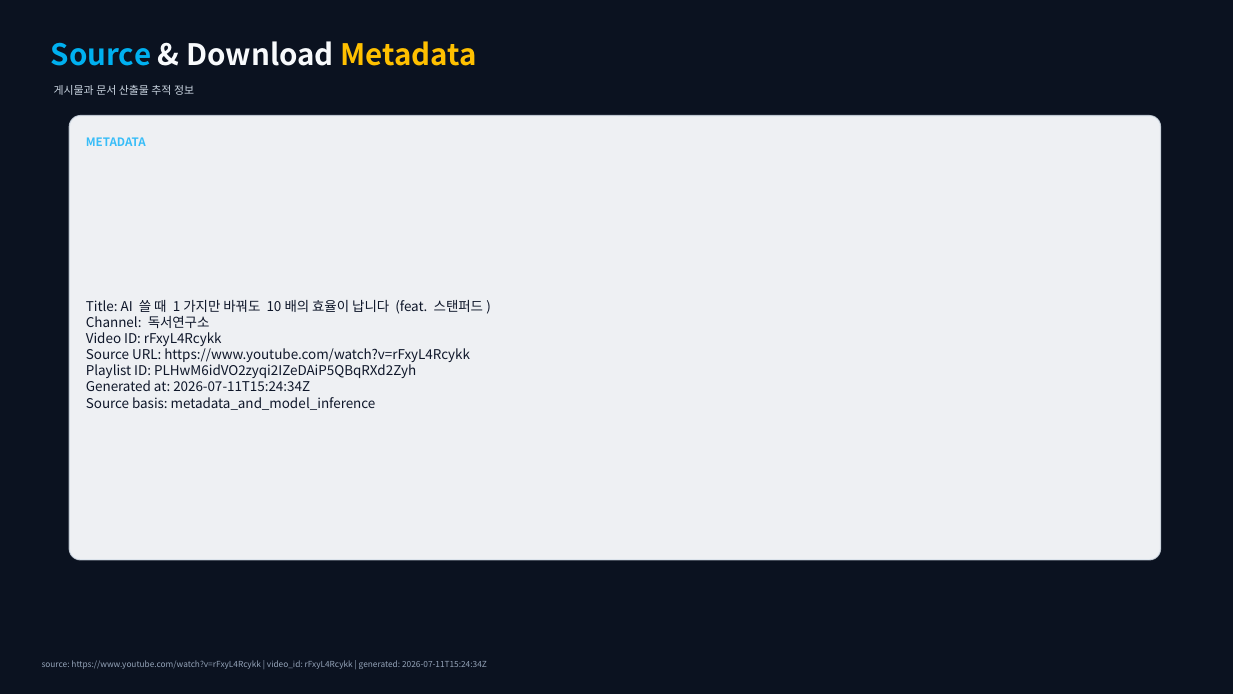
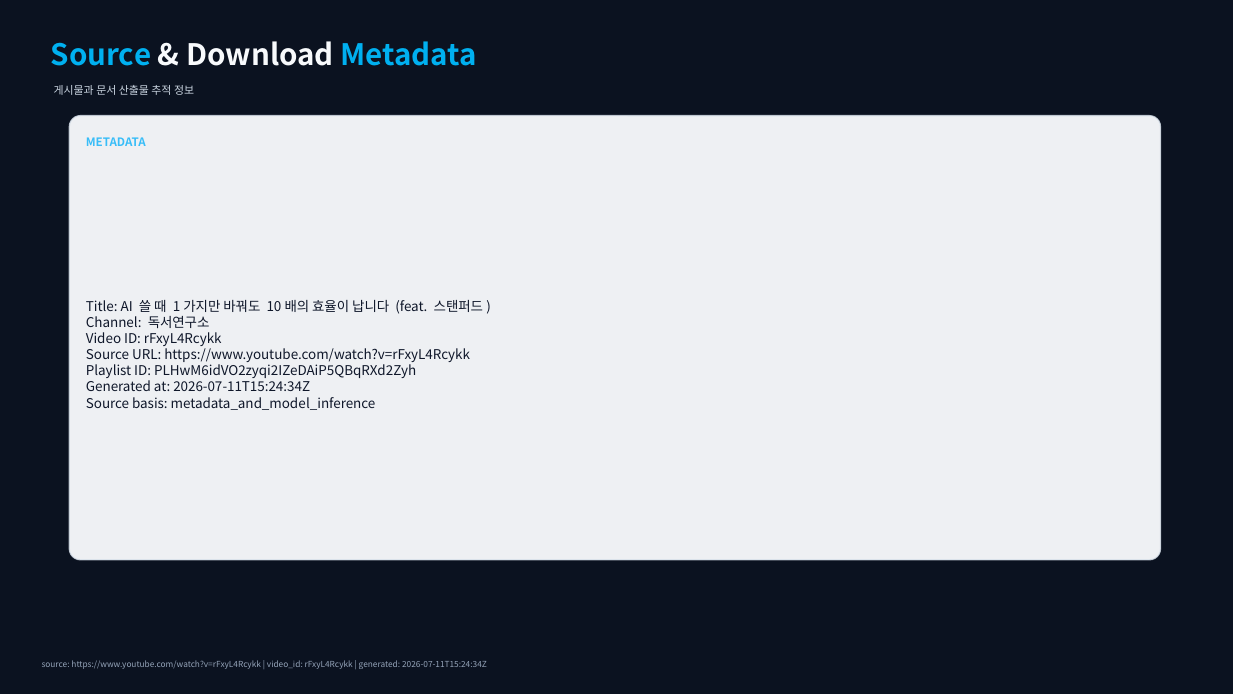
Metadata at (409, 55) colour: yellow -> light blue
